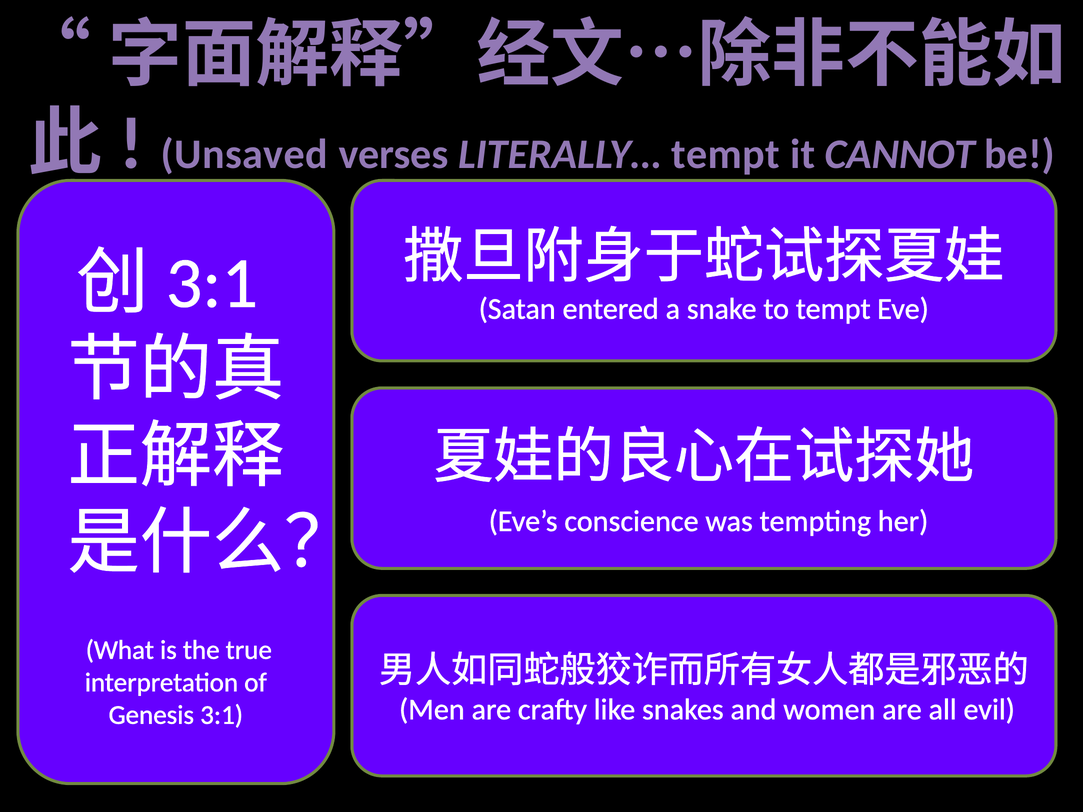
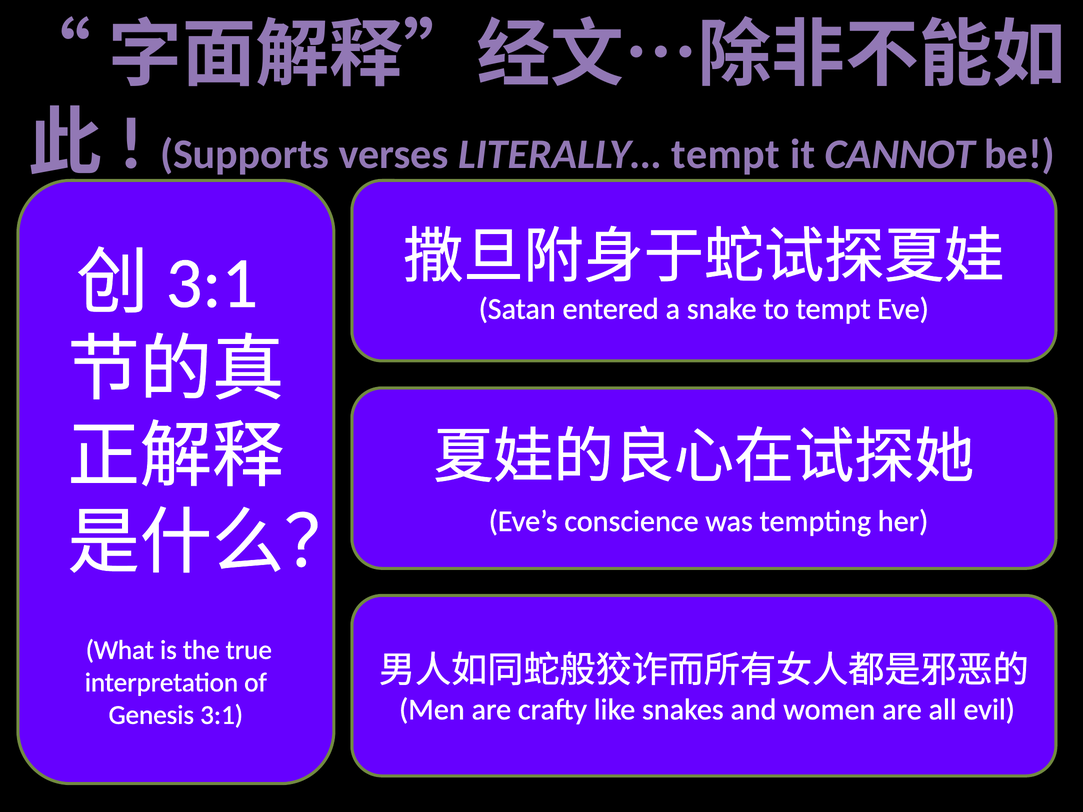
Unsaved: Unsaved -> Supports
